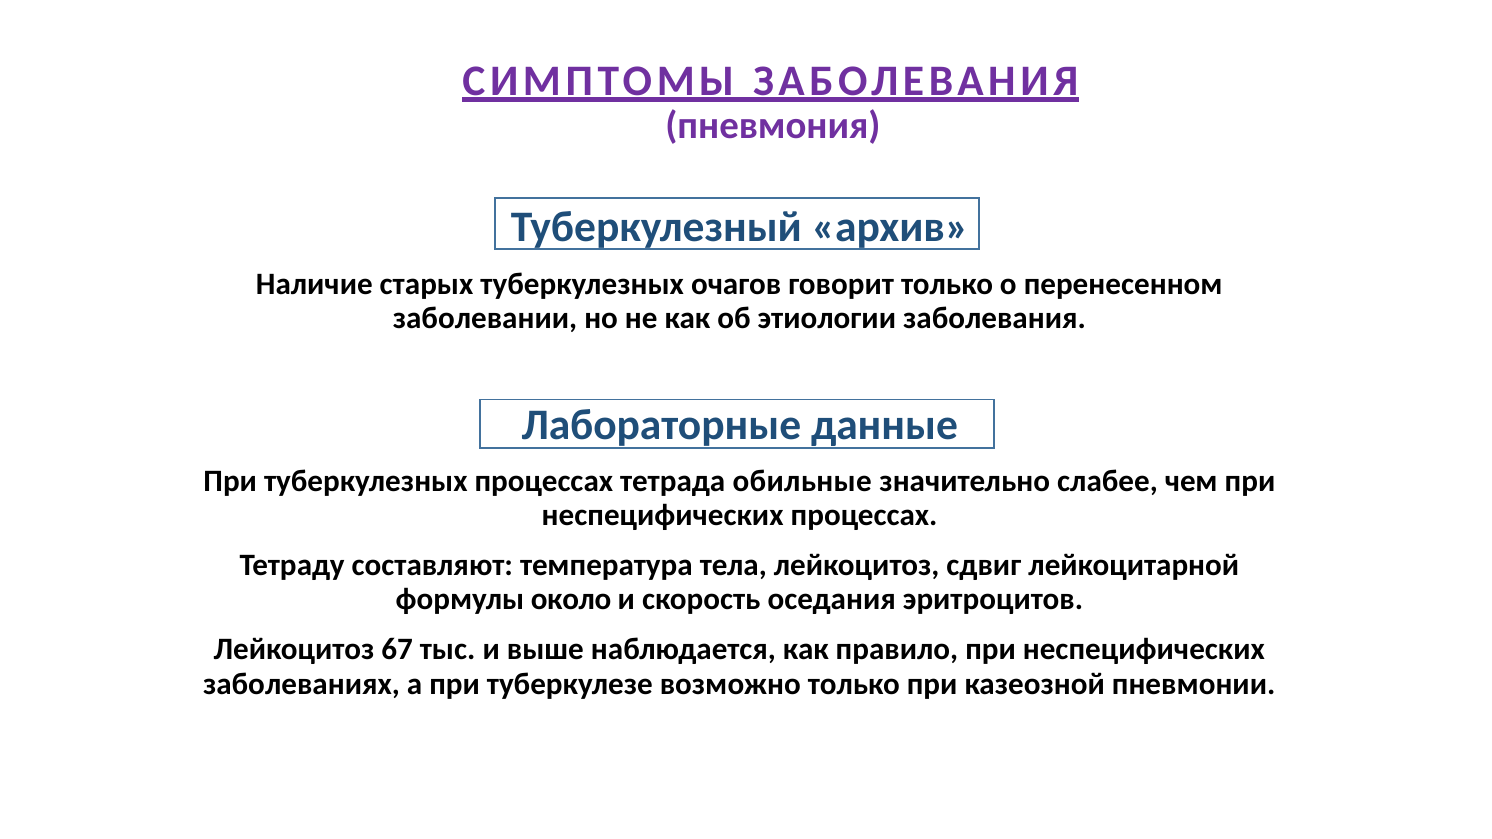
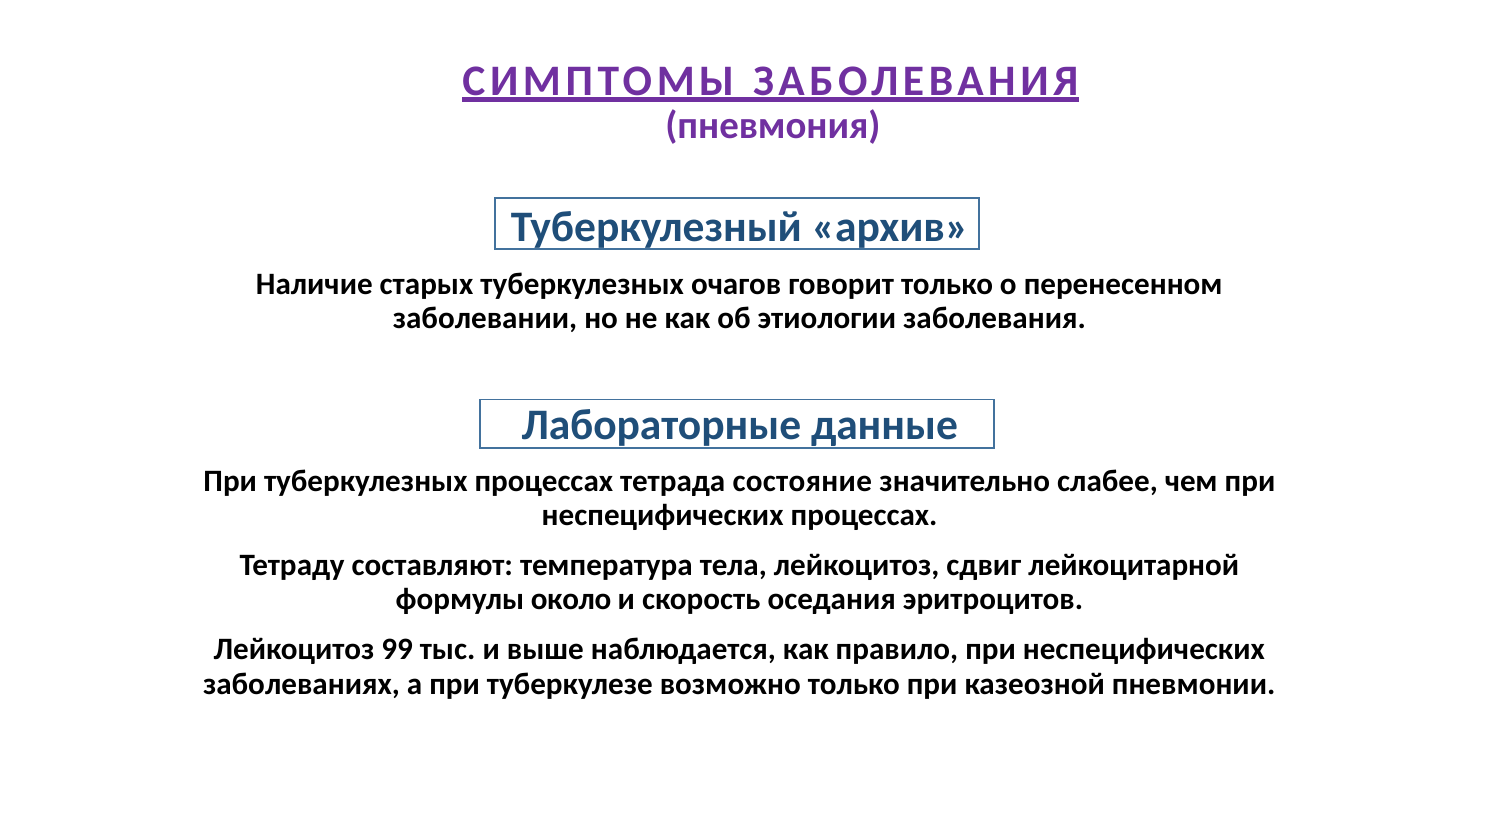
обильные: обильные -> состояние
67: 67 -> 99
